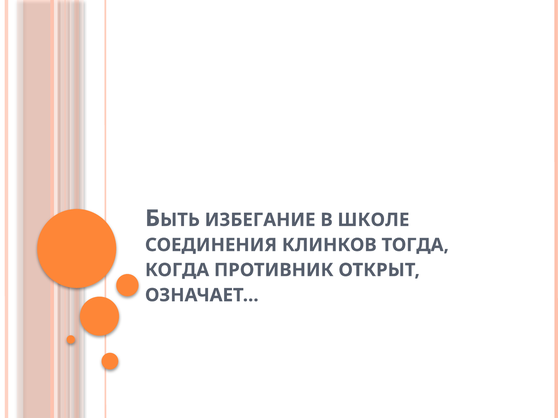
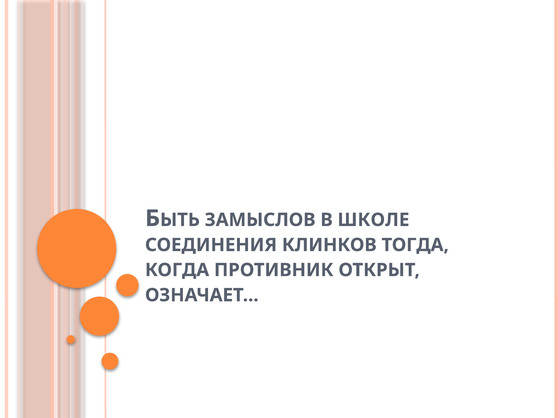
ИЗБЕГАНИЕ: ИЗБЕГАНИЕ -> ЗАМЫСЛОВ
